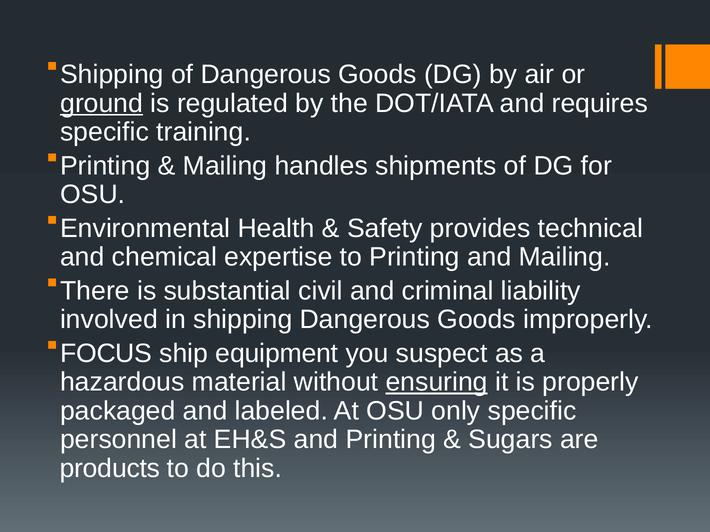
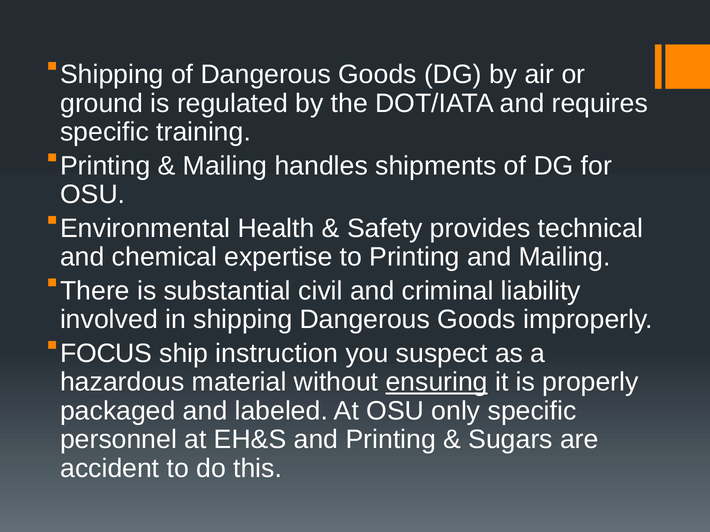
ground underline: present -> none
equipment: equipment -> instruction
products: products -> accident
